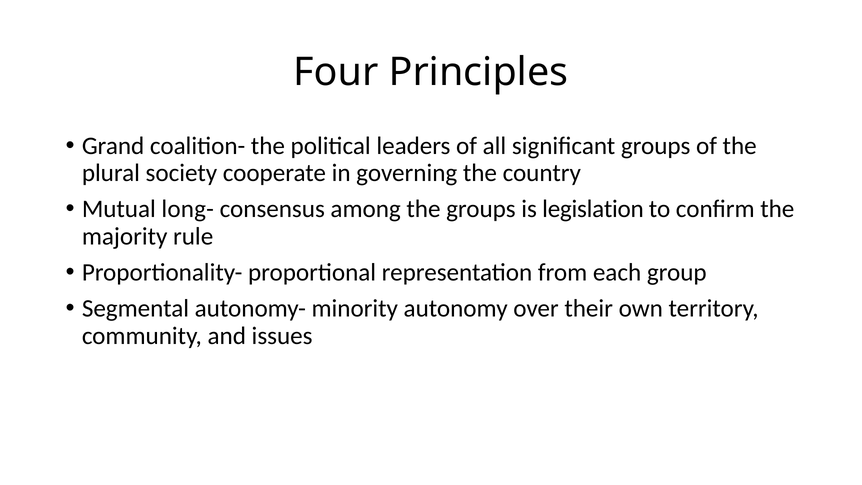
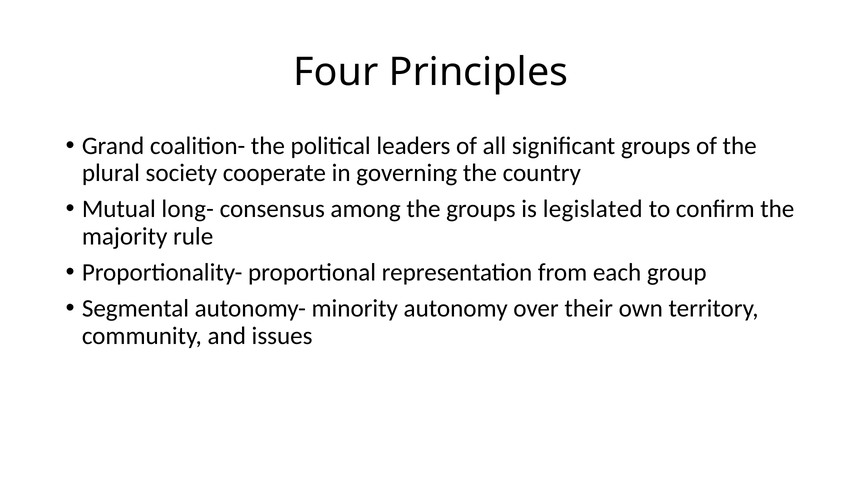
legislation: legislation -> legislated
